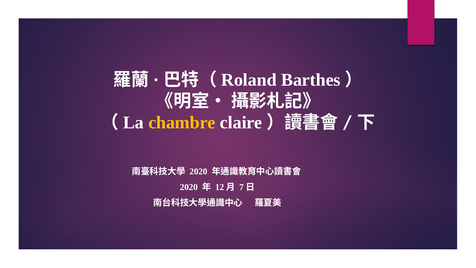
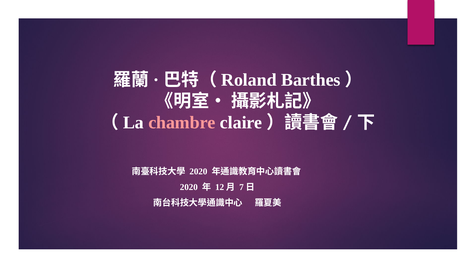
chambre colour: yellow -> pink
